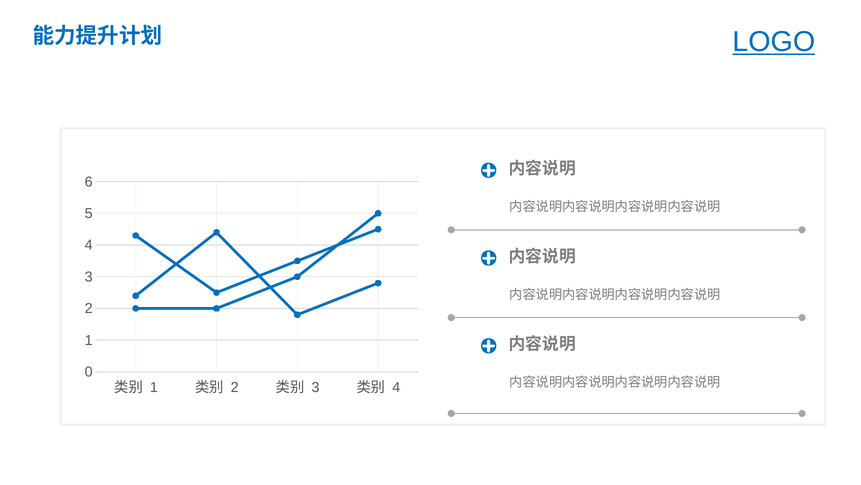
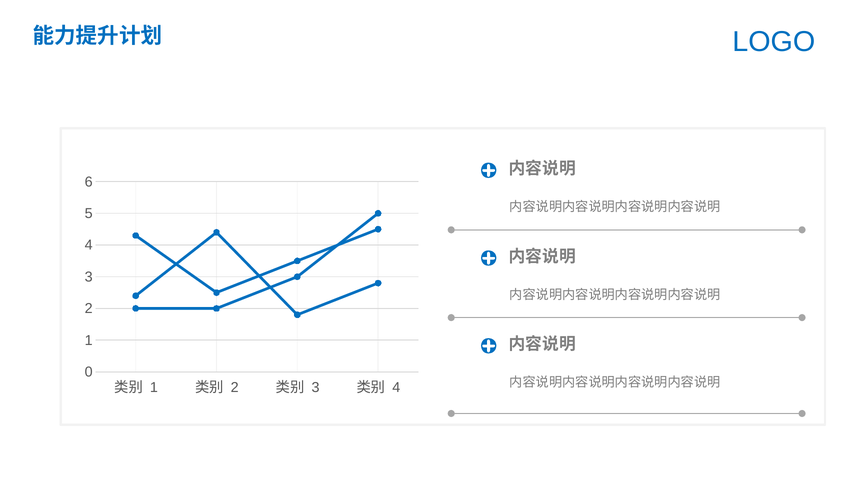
LOGO underline: present -> none
